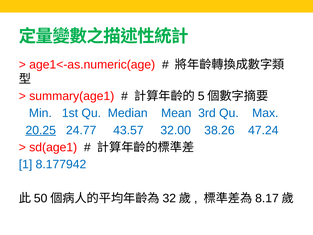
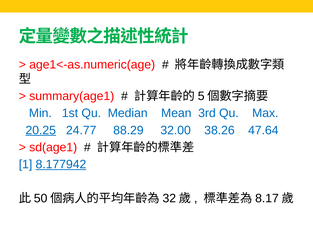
43.57: 43.57 -> 88.29
47.24: 47.24 -> 47.64
8.177942 underline: none -> present
